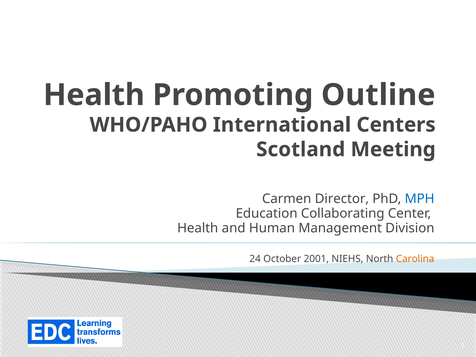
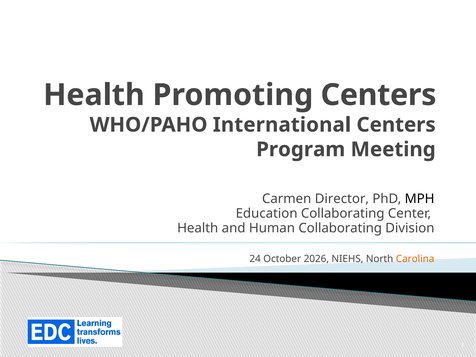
Promoting Outline: Outline -> Centers
Scotland: Scotland -> Program
MPH colour: blue -> black
Human Management: Management -> Collaborating
2001: 2001 -> 2026
